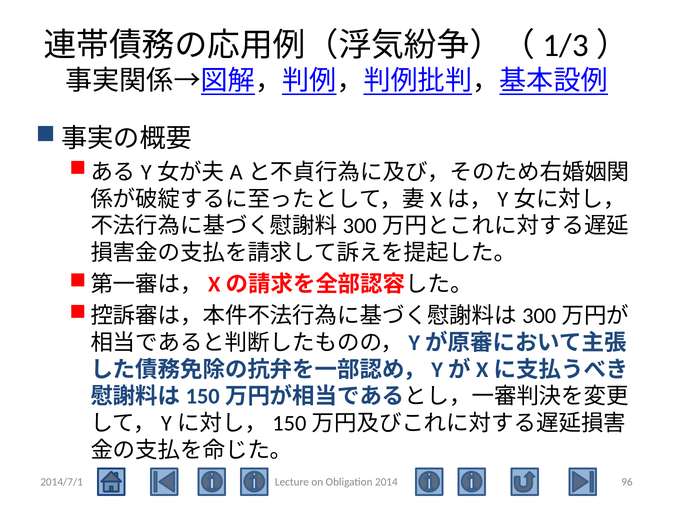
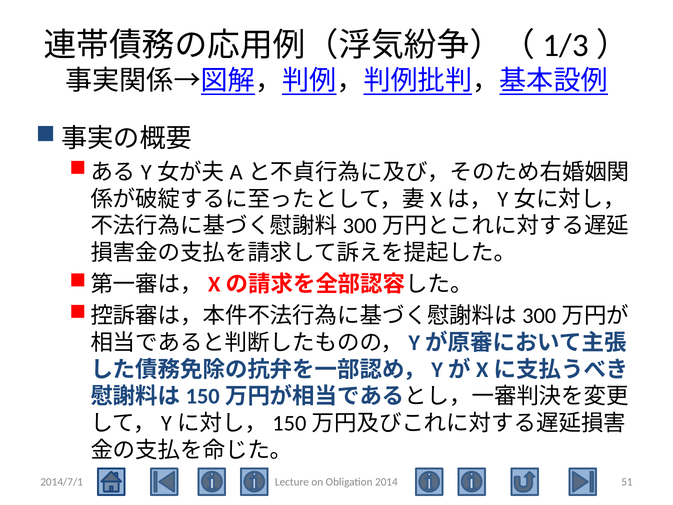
96: 96 -> 51
